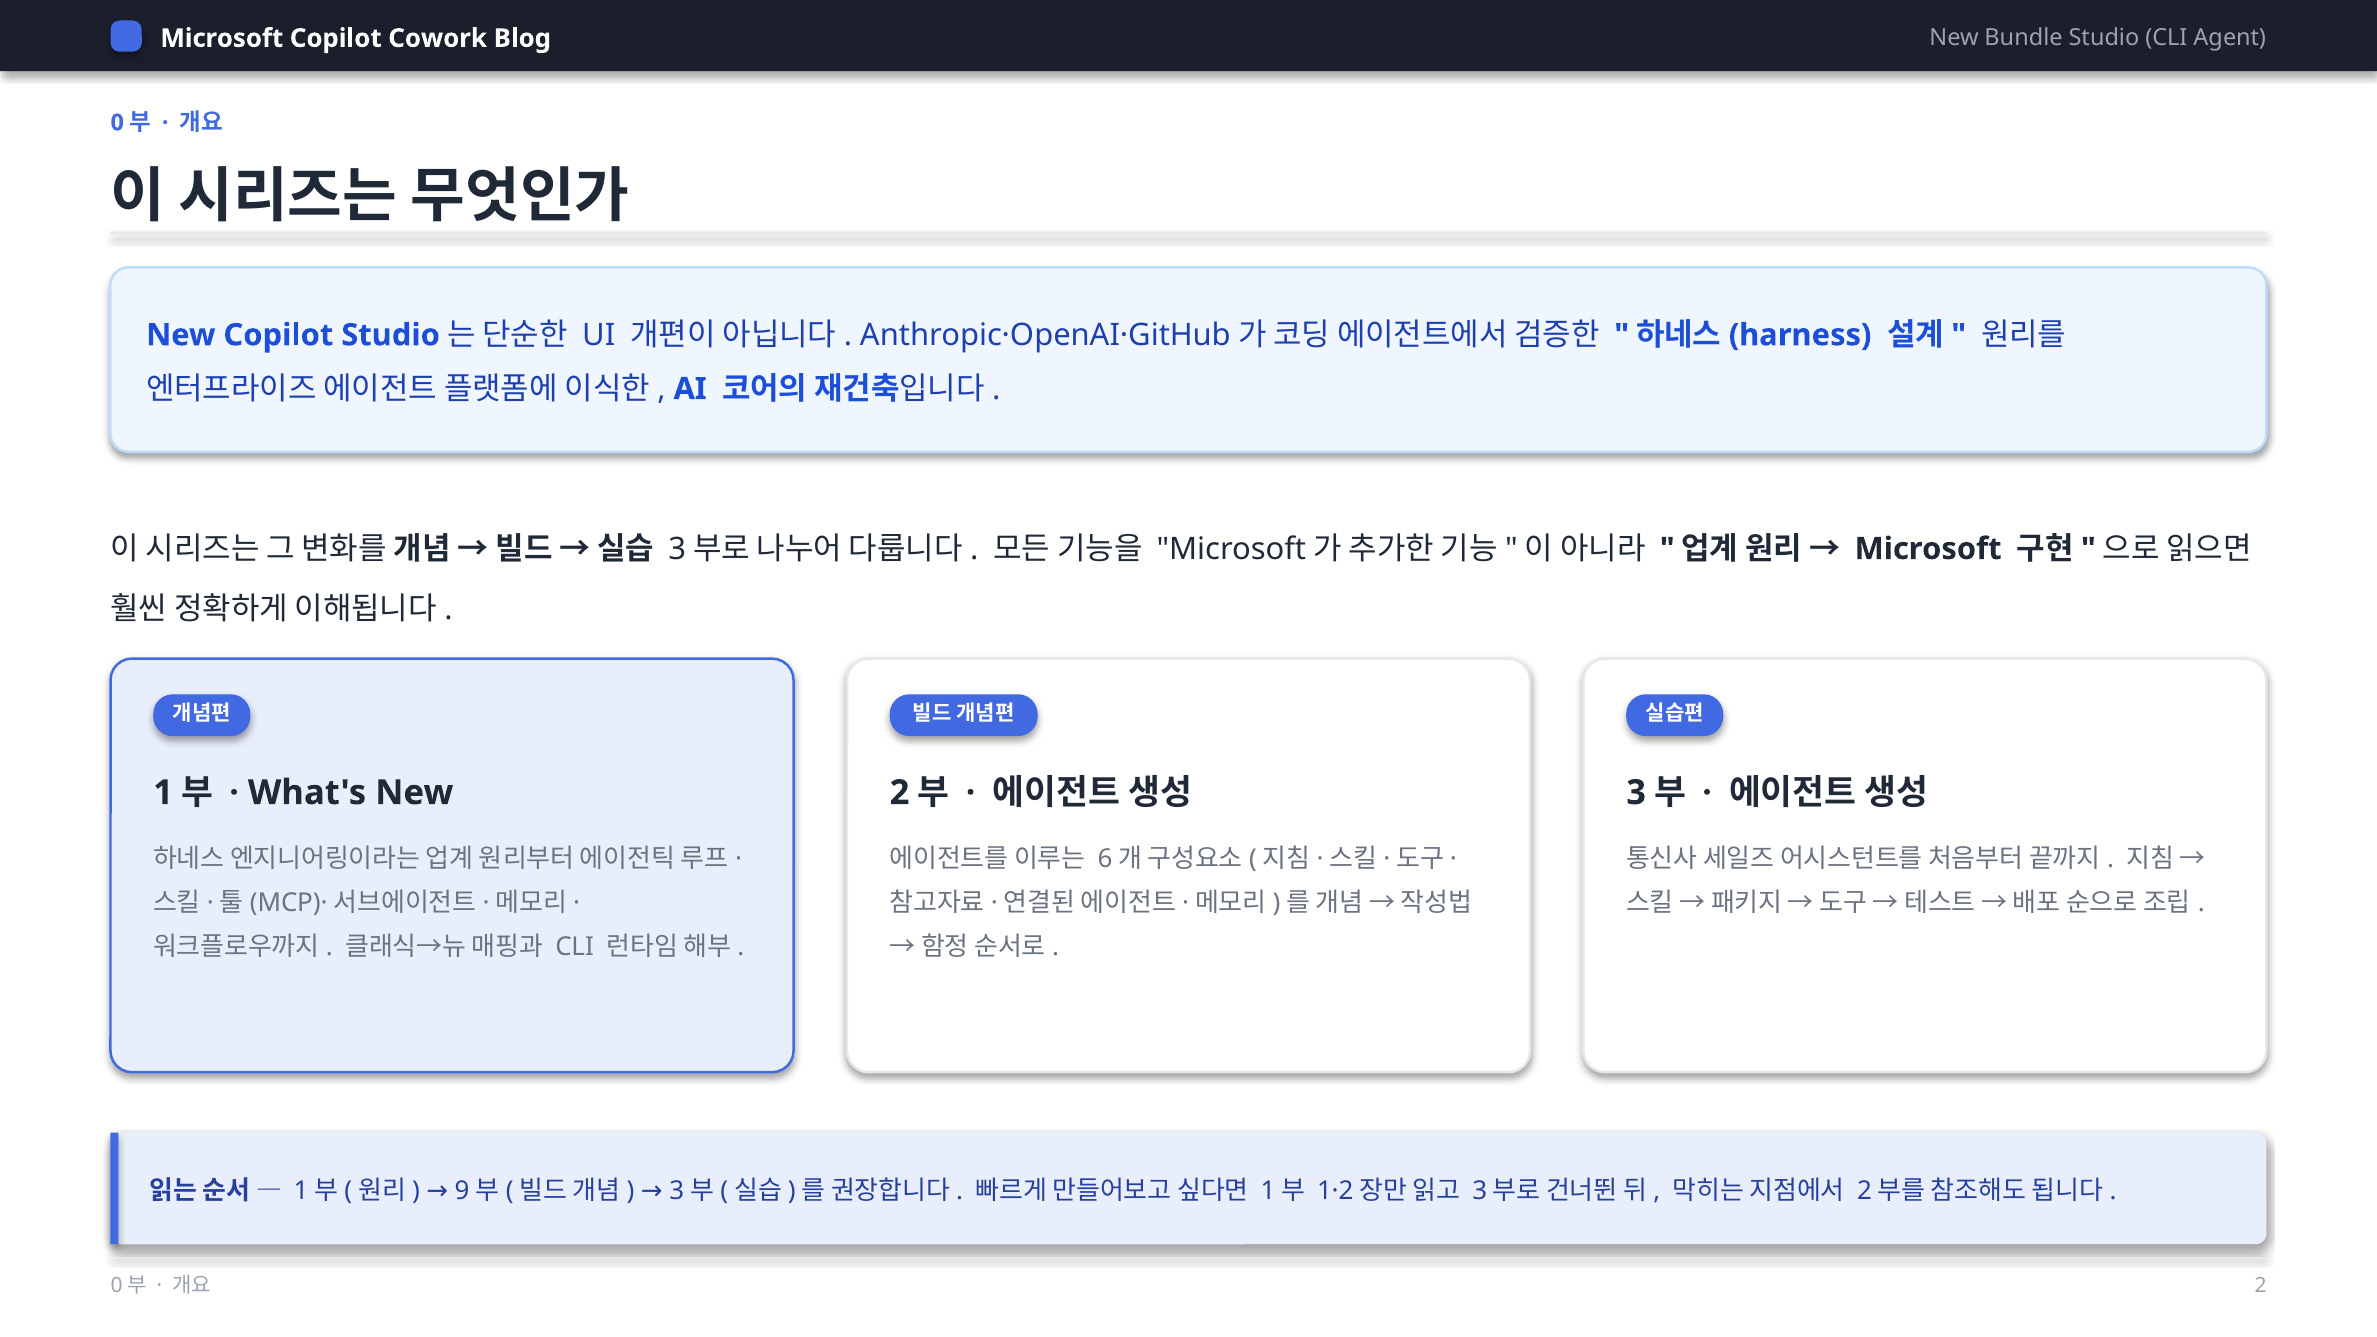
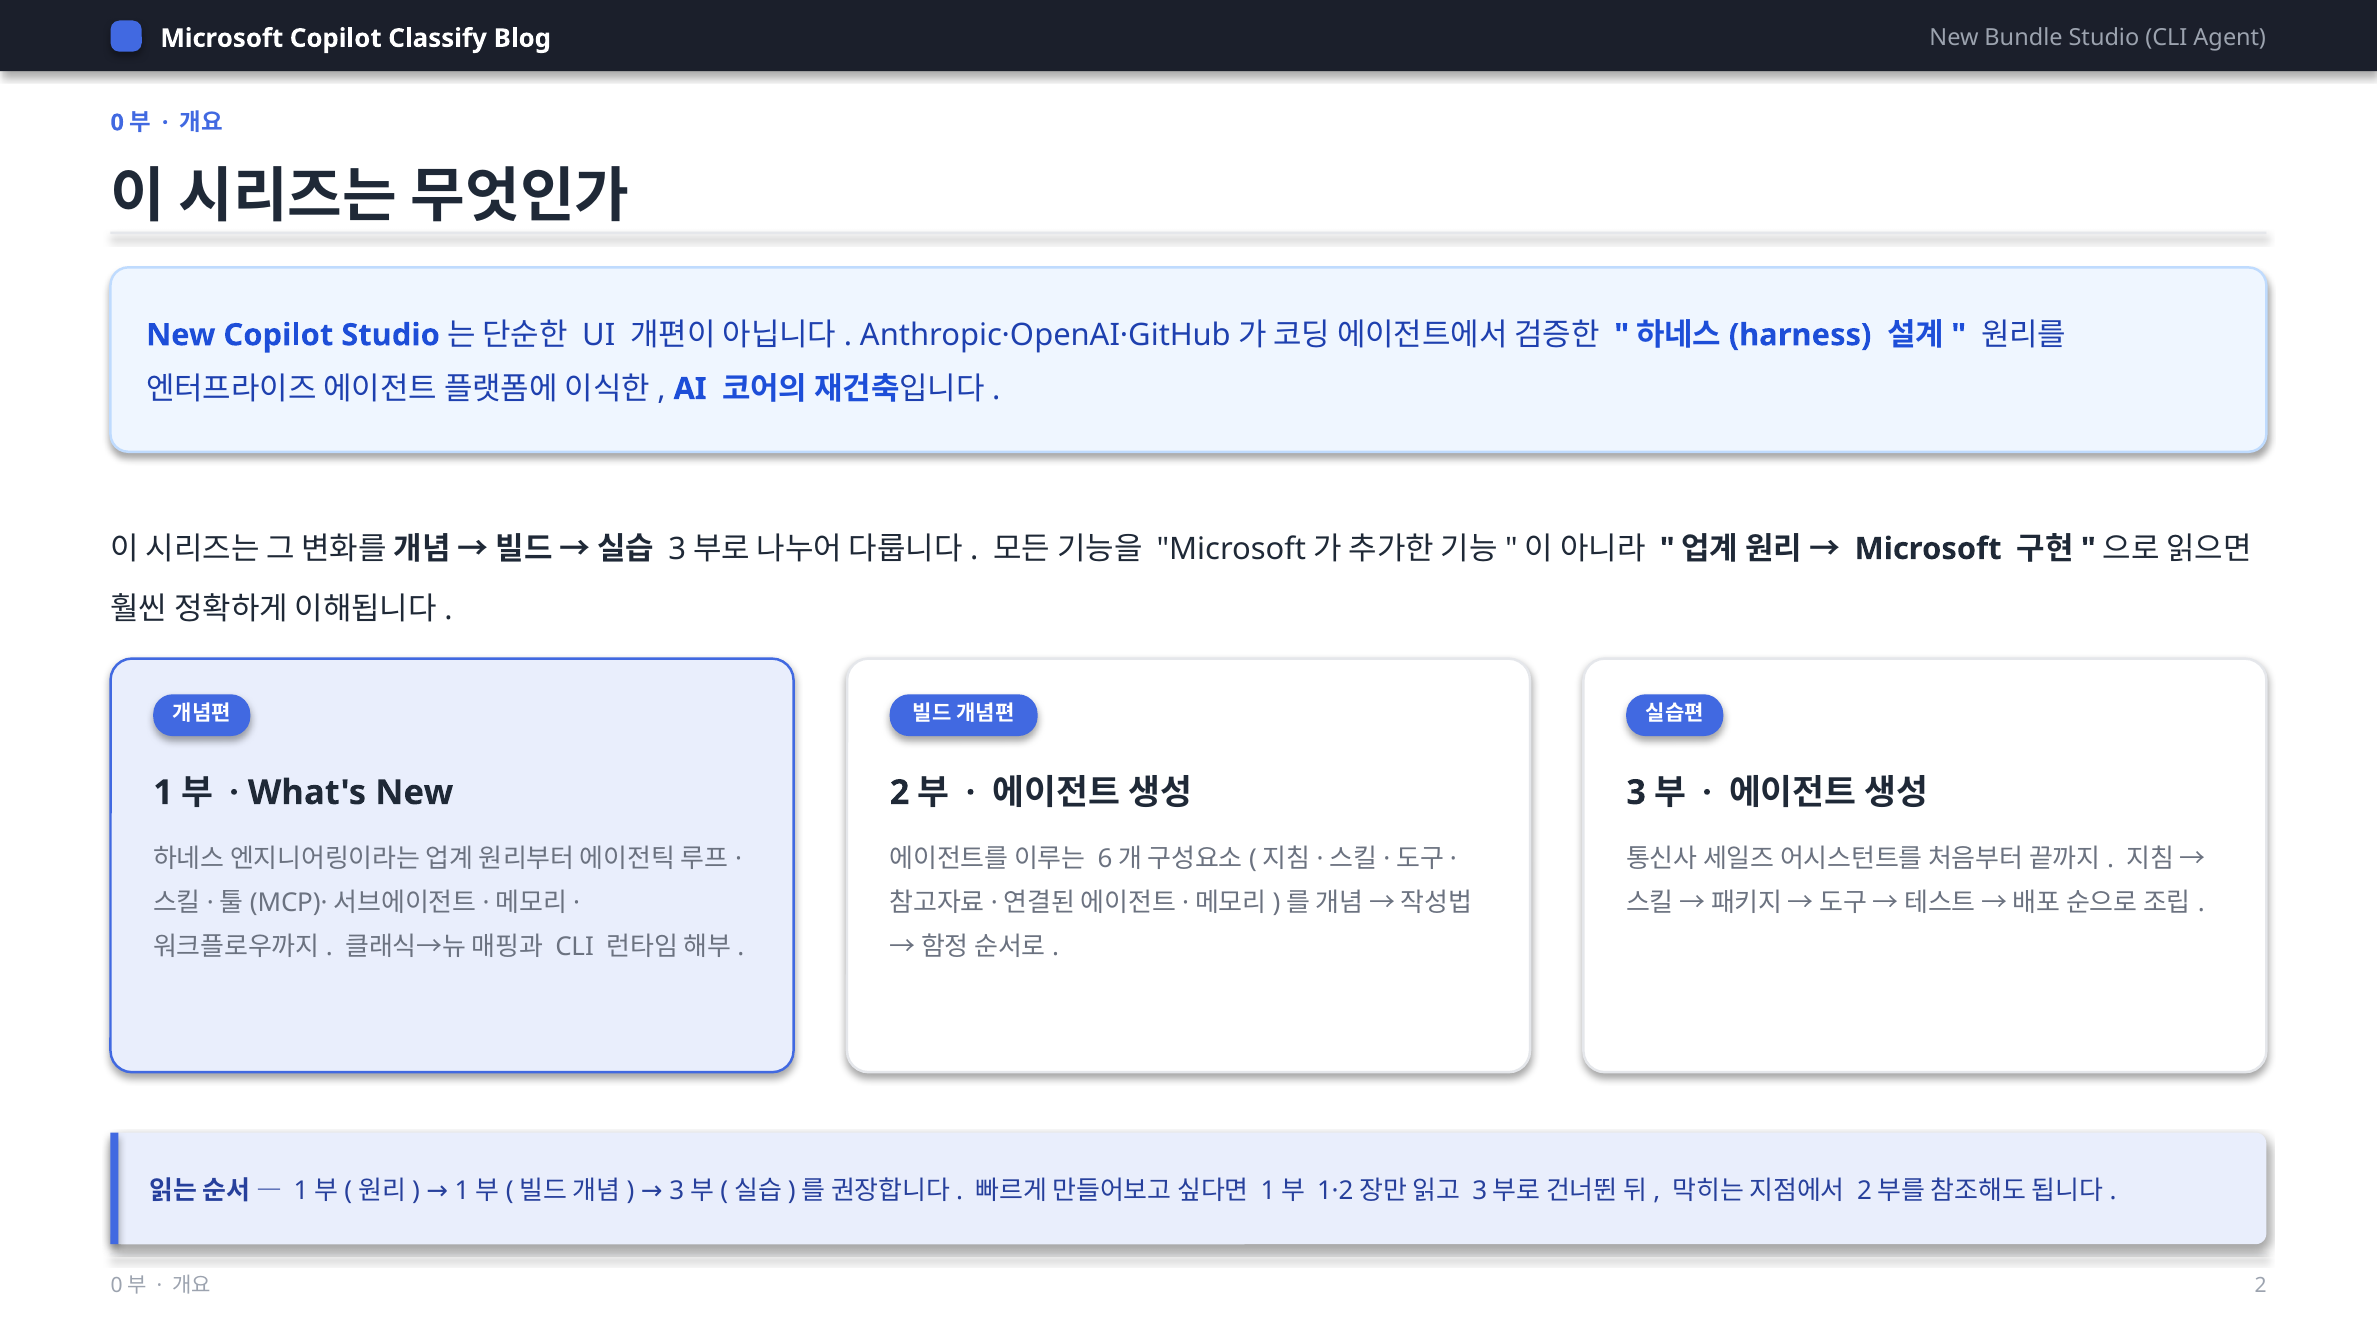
Cowork: Cowork -> Classify
9 at (462, 1191): 9 -> 1
